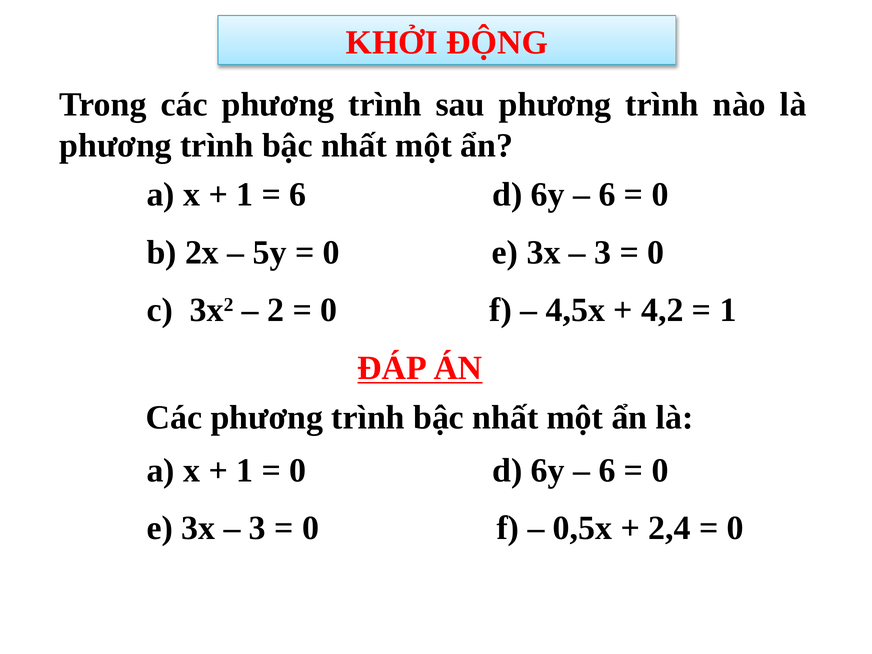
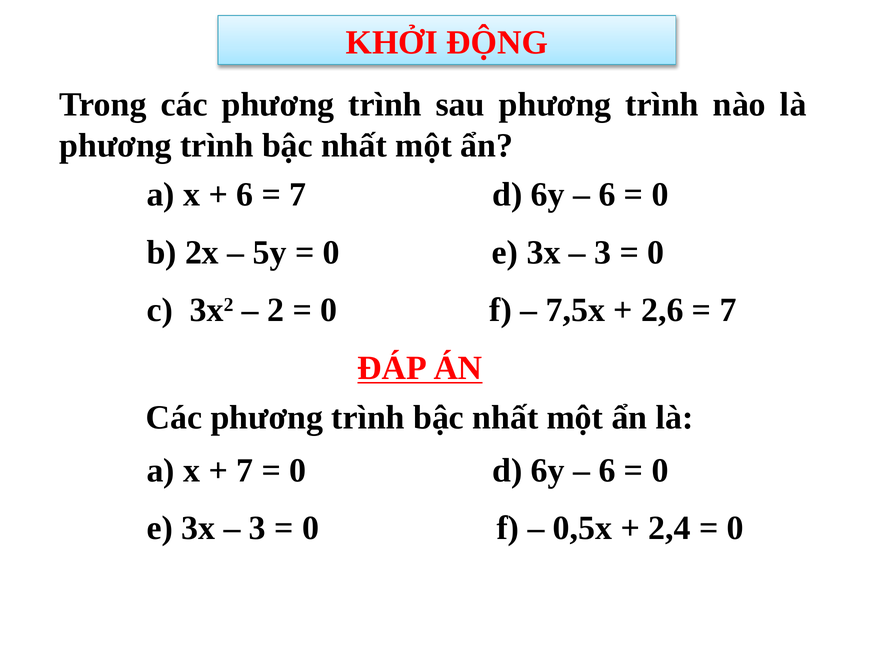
1 at (245, 195): 1 -> 6
6 at (298, 195): 6 -> 7
4,5x: 4,5x -> 7,5x
4,2: 4,2 -> 2,6
1 at (728, 310): 1 -> 7
1 at (245, 470): 1 -> 7
